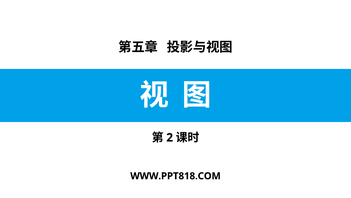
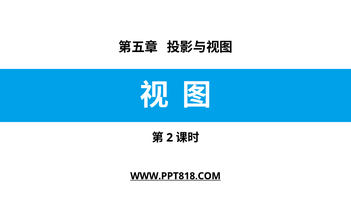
WWW.PPT818.COM underline: none -> present
